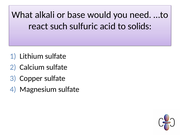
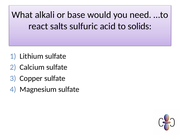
such: such -> salts
